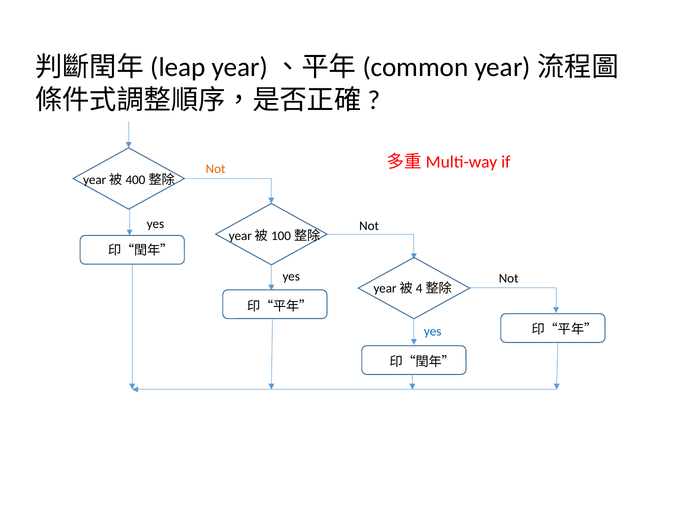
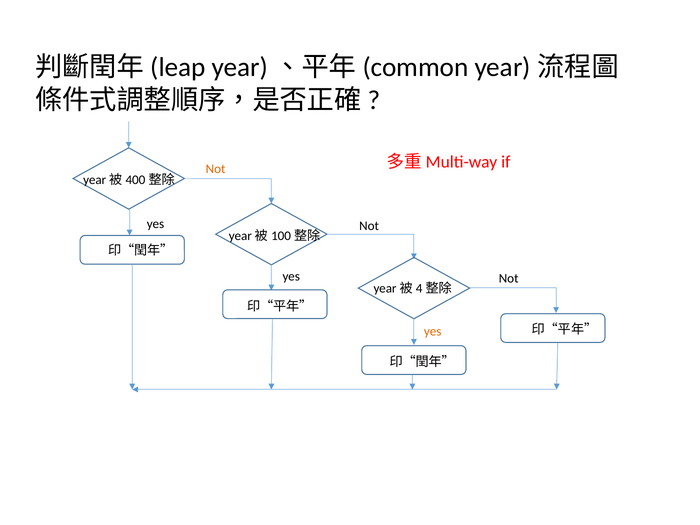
yes at (433, 331) colour: blue -> orange
